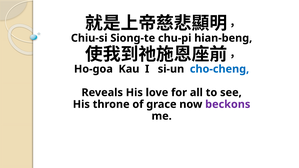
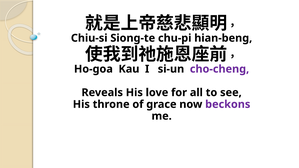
cho-cheng colour: blue -> purple
